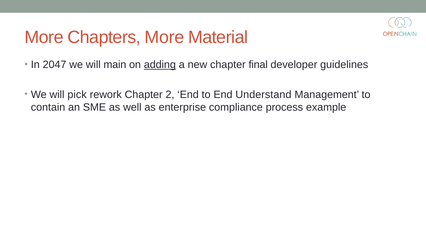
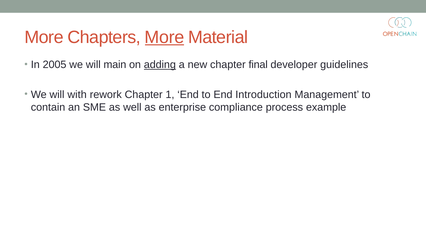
More at (165, 37) underline: none -> present
2047: 2047 -> 2005
pick: pick -> with
2: 2 -> 1
Understand: Understand -> Introduction
